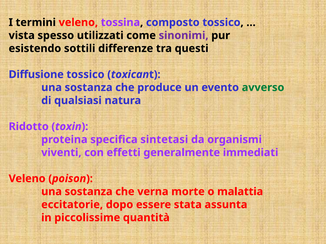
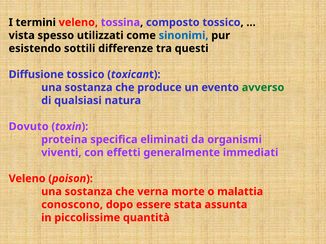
sinonimi colour: purple -> blue
Ridotto: Ridotto -> Dovuto
sintetasi: sintetasi -> eliminati
eccitatorie: eccitatorie -> conoscono
